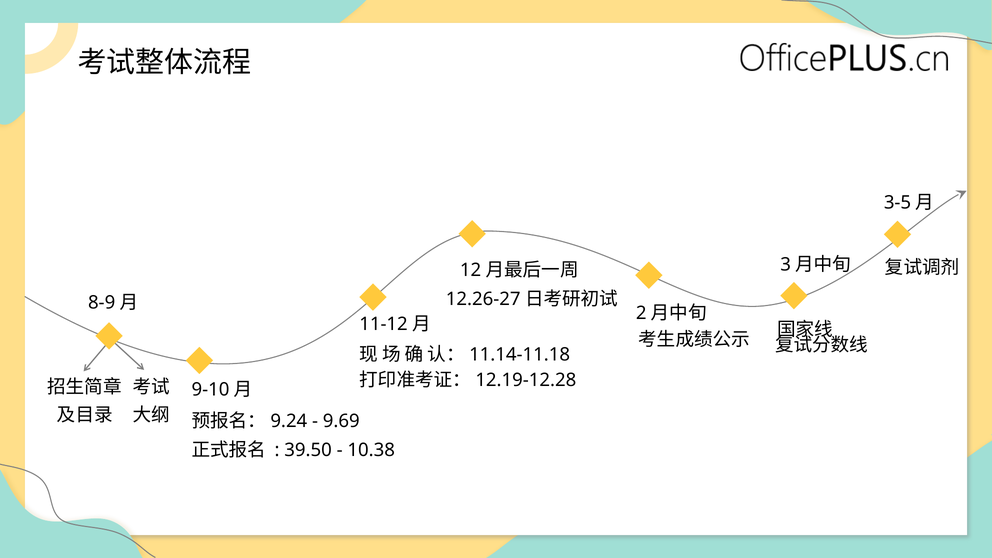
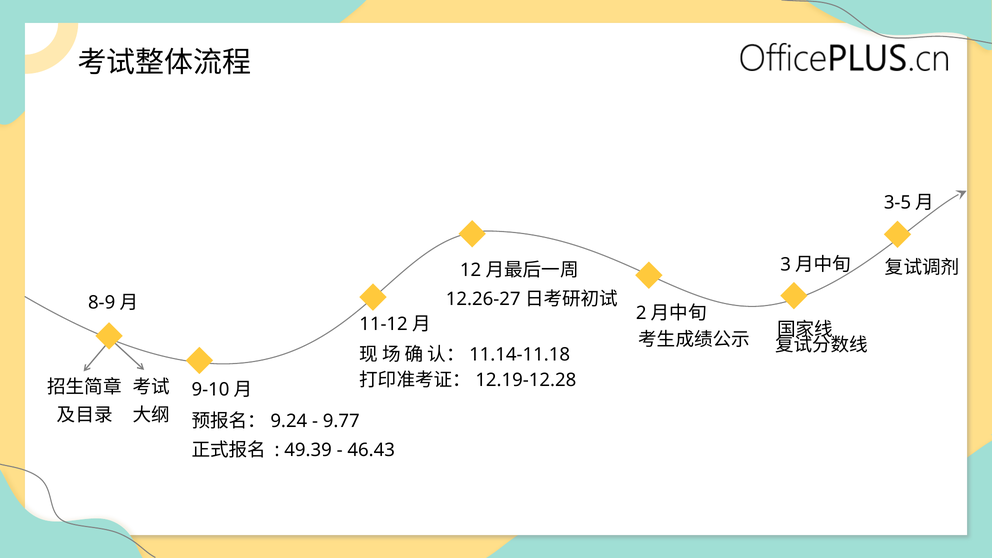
9.69: 9.69 -> 9.77
39.50: 39.50 -> 49.39
10.38: 10.38 -> 46.43
